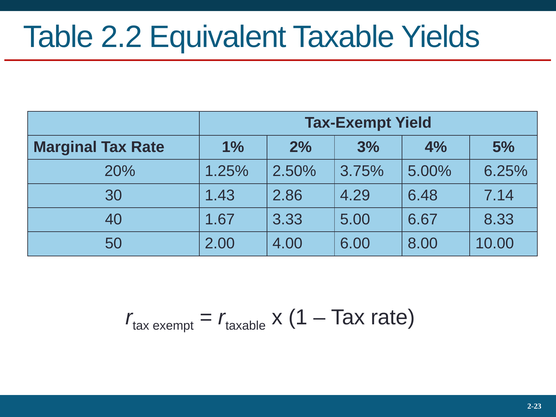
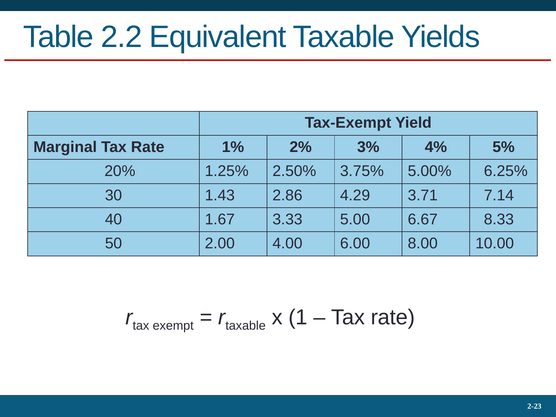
6.48: 6.48 -> 3.71
